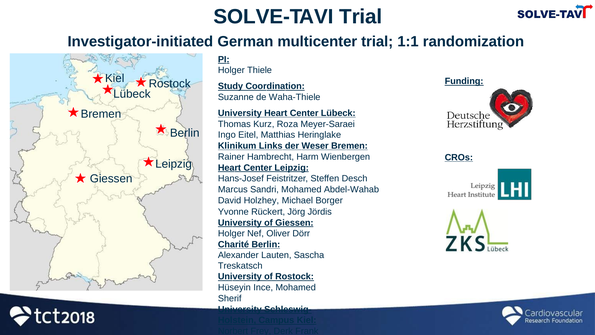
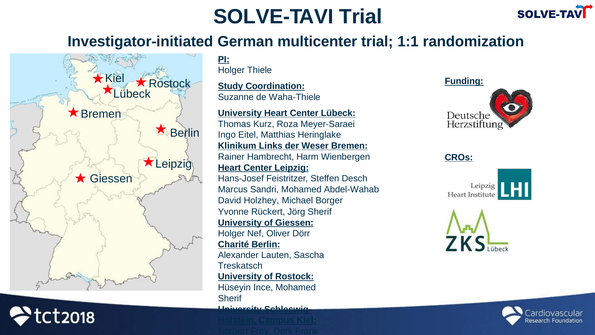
Jörg Jördis: Jördis -> Sherif
